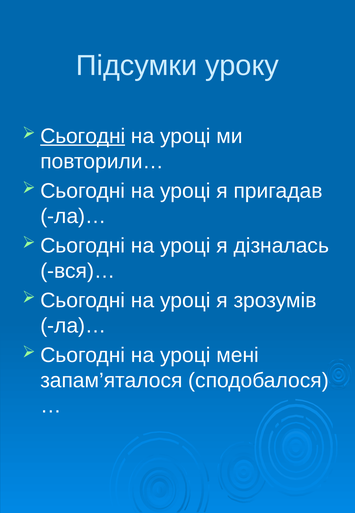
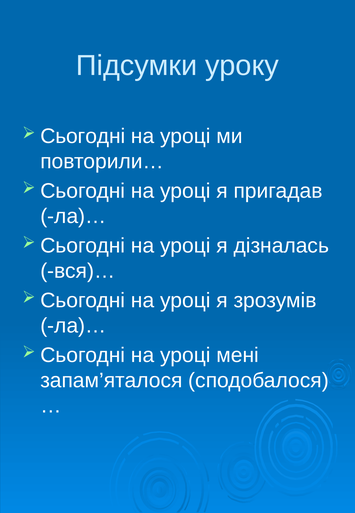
Сьогодні at (83, 136) underline: present -> none
